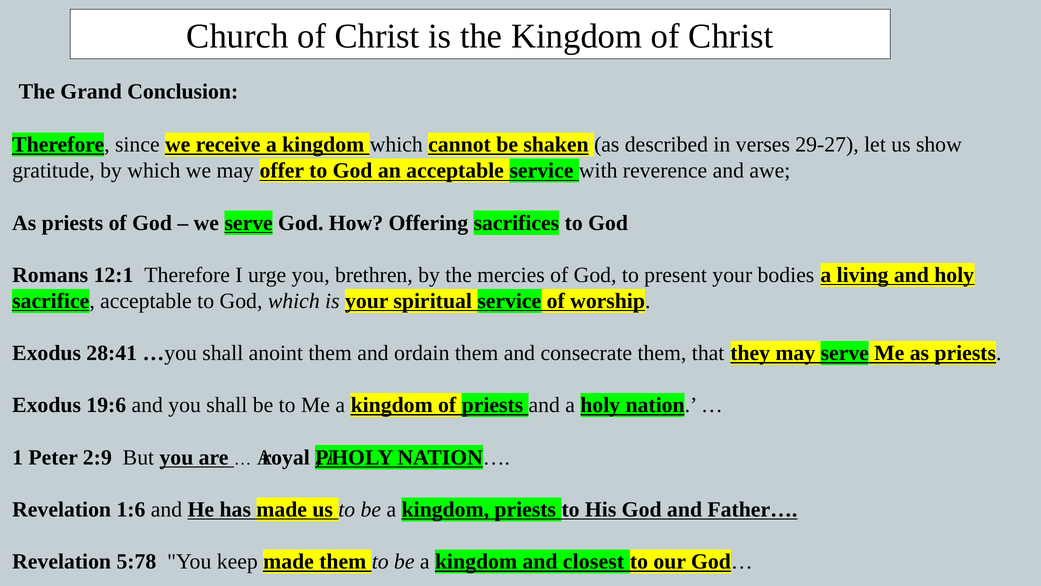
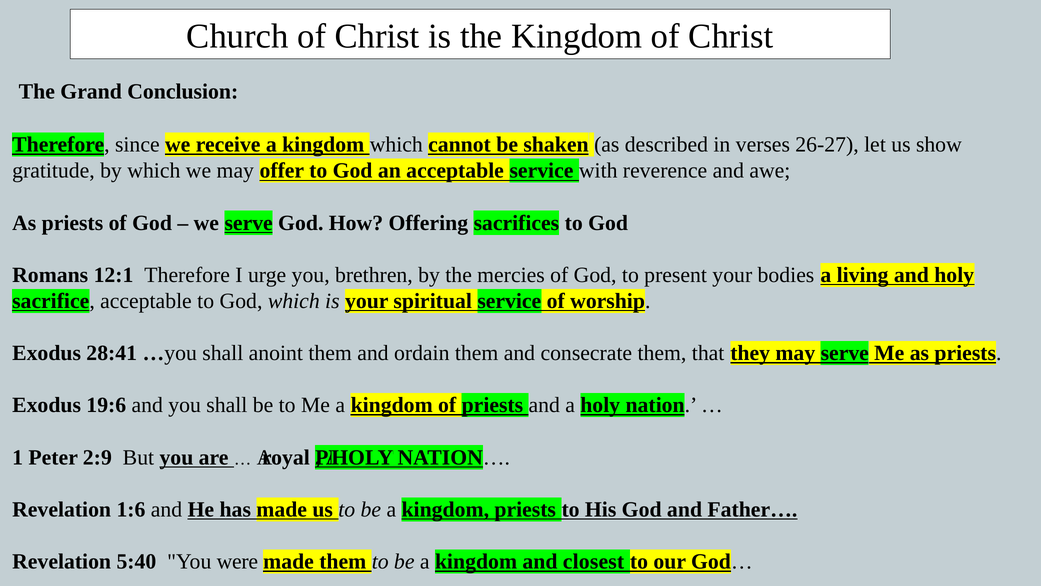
29-27: 29-27 -> 26-27
5:78: 5:78 -> 5:40
keep: keep -> were
